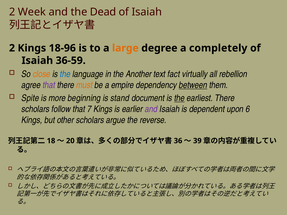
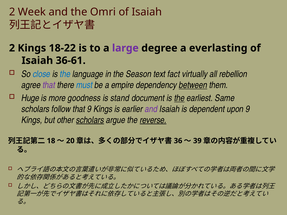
Dead: Dead -> Omri
18-96: 18-96 -> 18-22
large colour: orange -> purple
completely: completely -> everlasting
36-59: 36-59 -> 36-61
close colour: orange -> blue
Another: Another -> Season
must colour: orange -> blue
Spite: Spite -> Huge
beginning: beginning -> goodness
earliest There: There -> Same
that 7: 7 -> 9
upon 6: 6 -> 9
scholars at (90, 120) underline: none -> present
reverse underline: none -> present
